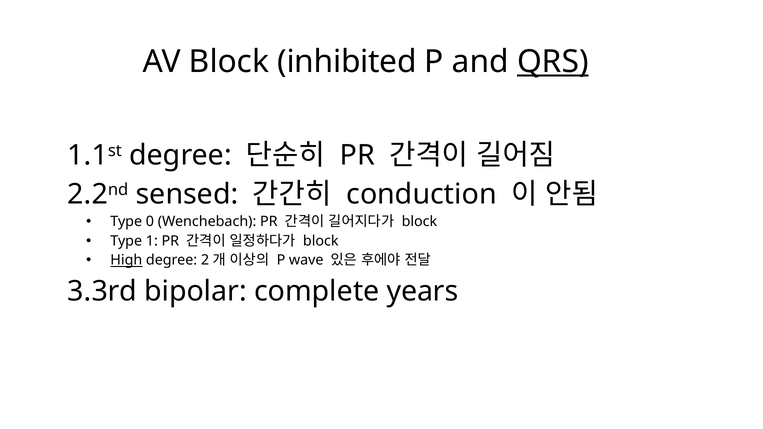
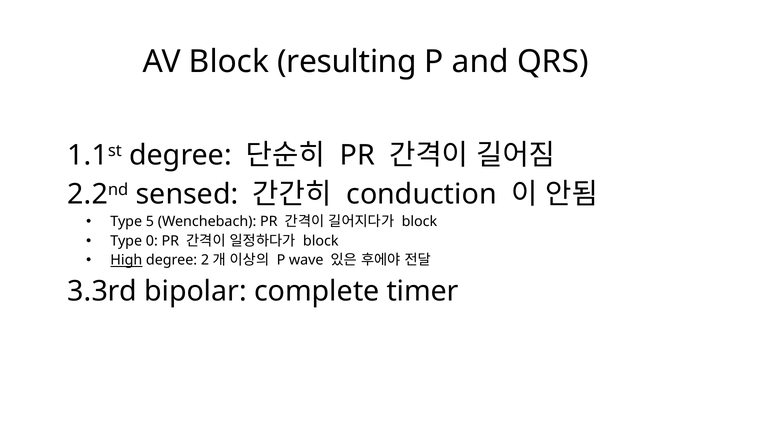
inhibited: inhibited -> resulting
QRS underline: present -> none
0: 0 -> 5
1: 1 -> 0
years: years -> timer
